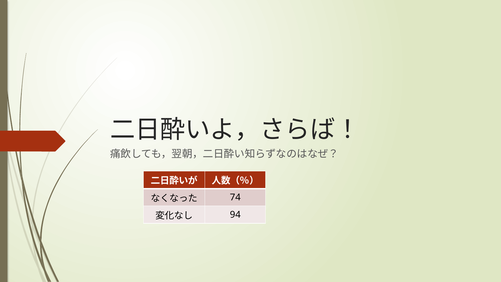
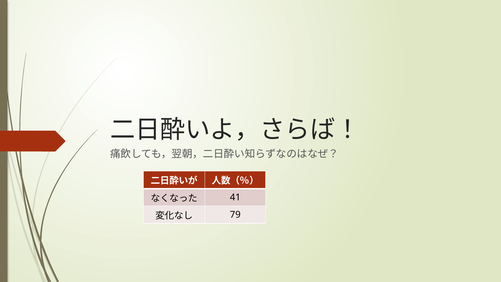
74: 74 -> 41
94: 94 -> 79
